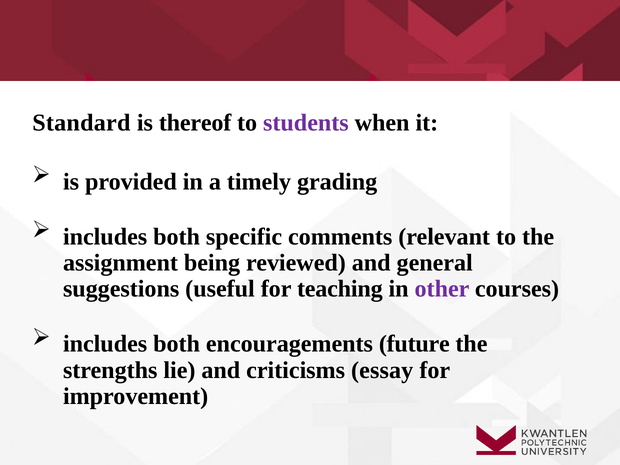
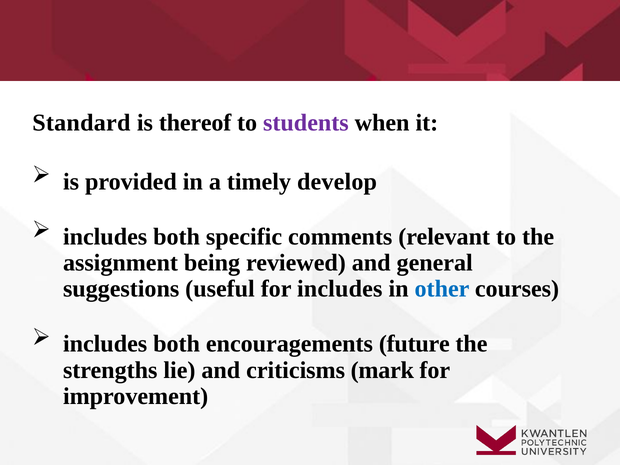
grading: grading -> develop
for teaching: teaching -> includes
other colour: purple -> blue
essay: essay -> mark
